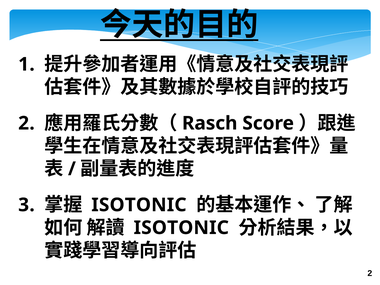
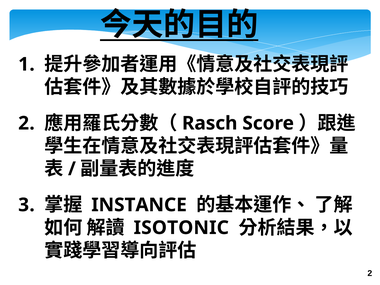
ISOTONIC at (139, 205): ISOTONIC -> INSTANCE
